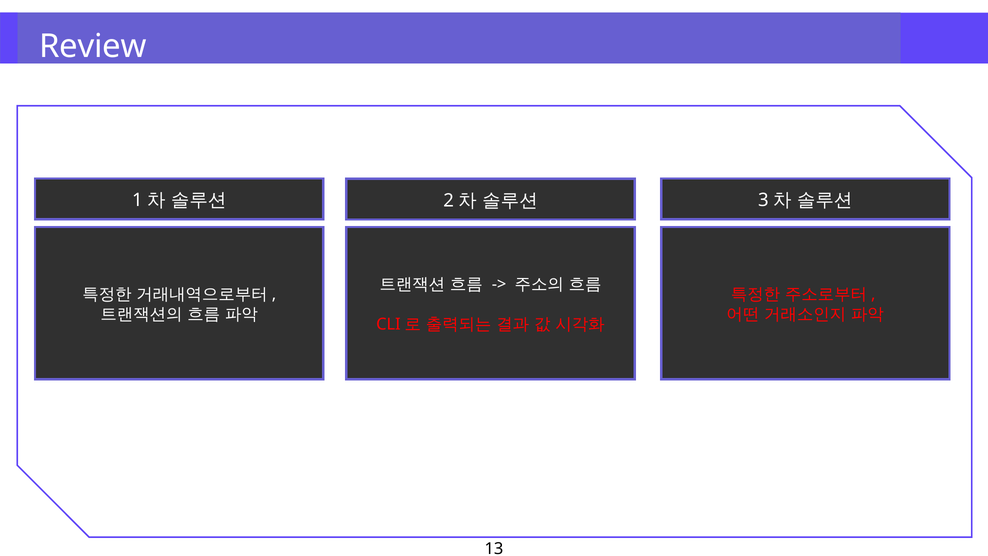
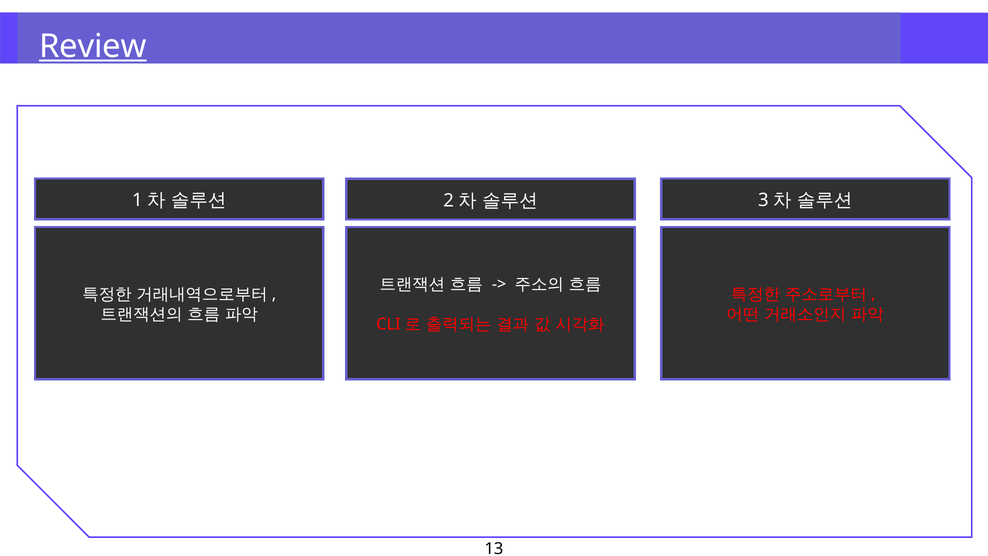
Review underline: none -> present
